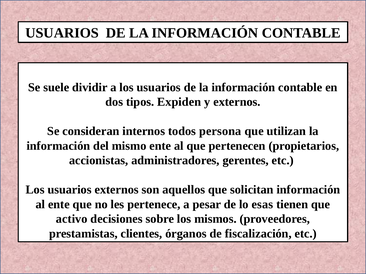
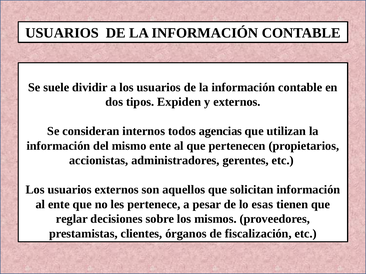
persona: persona -> agencias
activo: activo -> reglar
